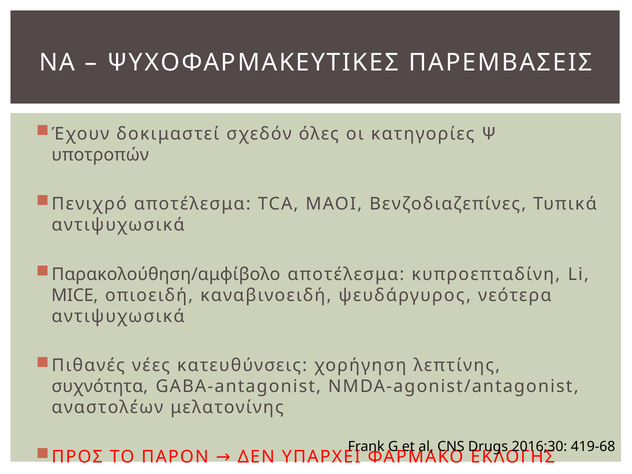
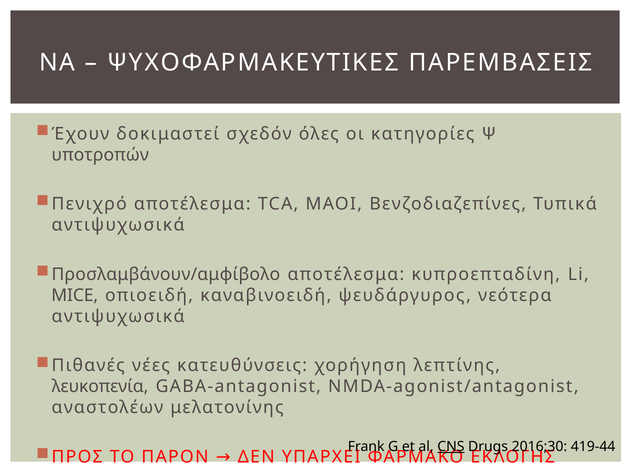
Παρακολούθηση/αμφίβολο: Παρακολούθηση/αμφίβολο -> Προσλαμβάνουν/αμφίβολο
συχνότητα: συχνότητα -> λευκοπενία
CNS underline: none -> present
419-68: 419-68 -> 419-44
